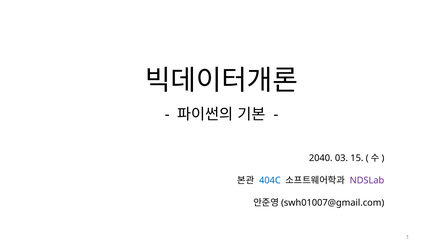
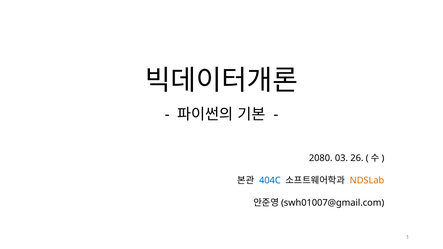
2040: 2040 -> 2080
15: 15 -> 26
NDSLab colour: purple -> orange
